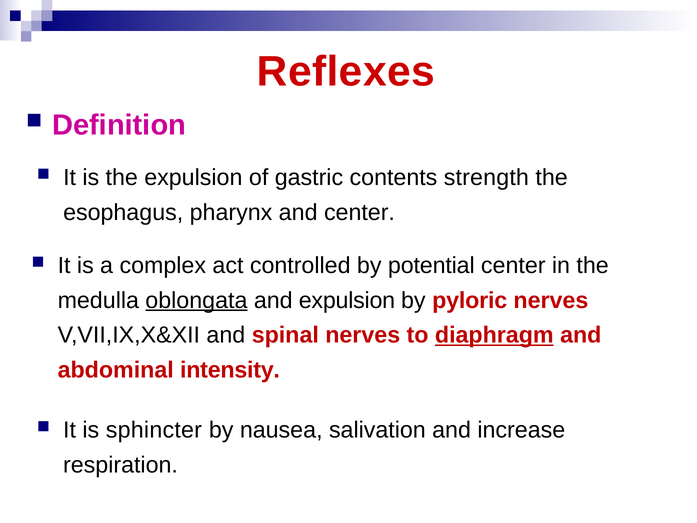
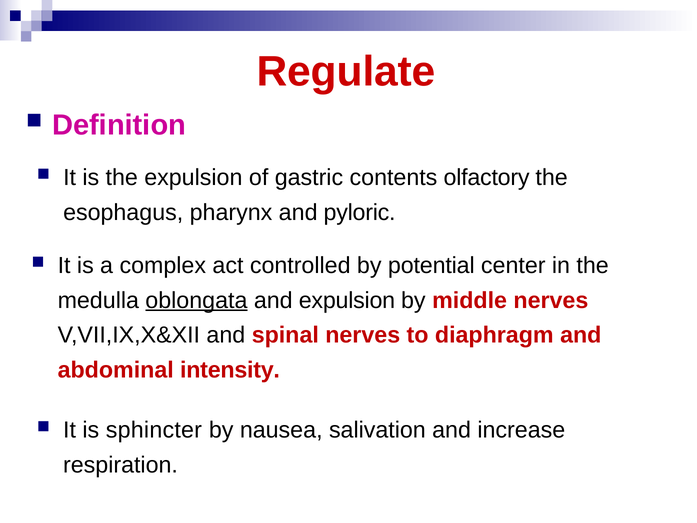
Reflexes: Reflexes -> Regulate
strength: strength -> olfactory
and center: center -> pyloric
pyloric: pyloric -> middle
diaphragm underline: present -> none
